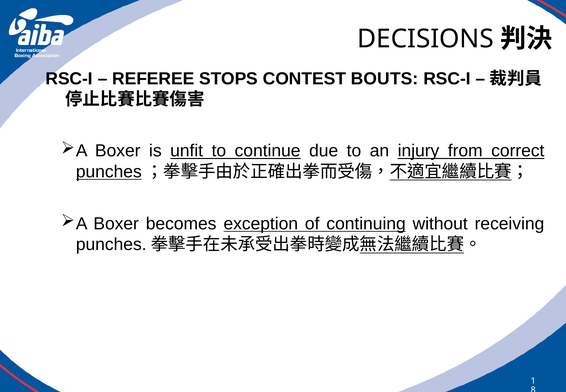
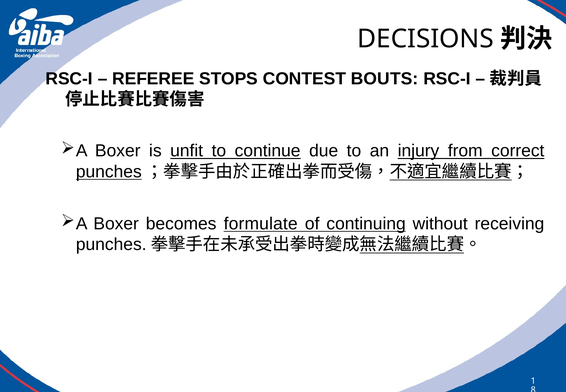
exception: exception -> formulate
